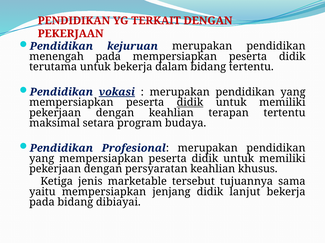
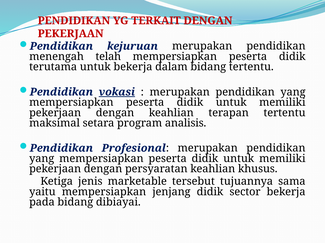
menengah pada: pada -> telah
didik at (190, 103) underline: present -> none
budaya: budaya -> analisis
lanjut: lanjut -> sector
